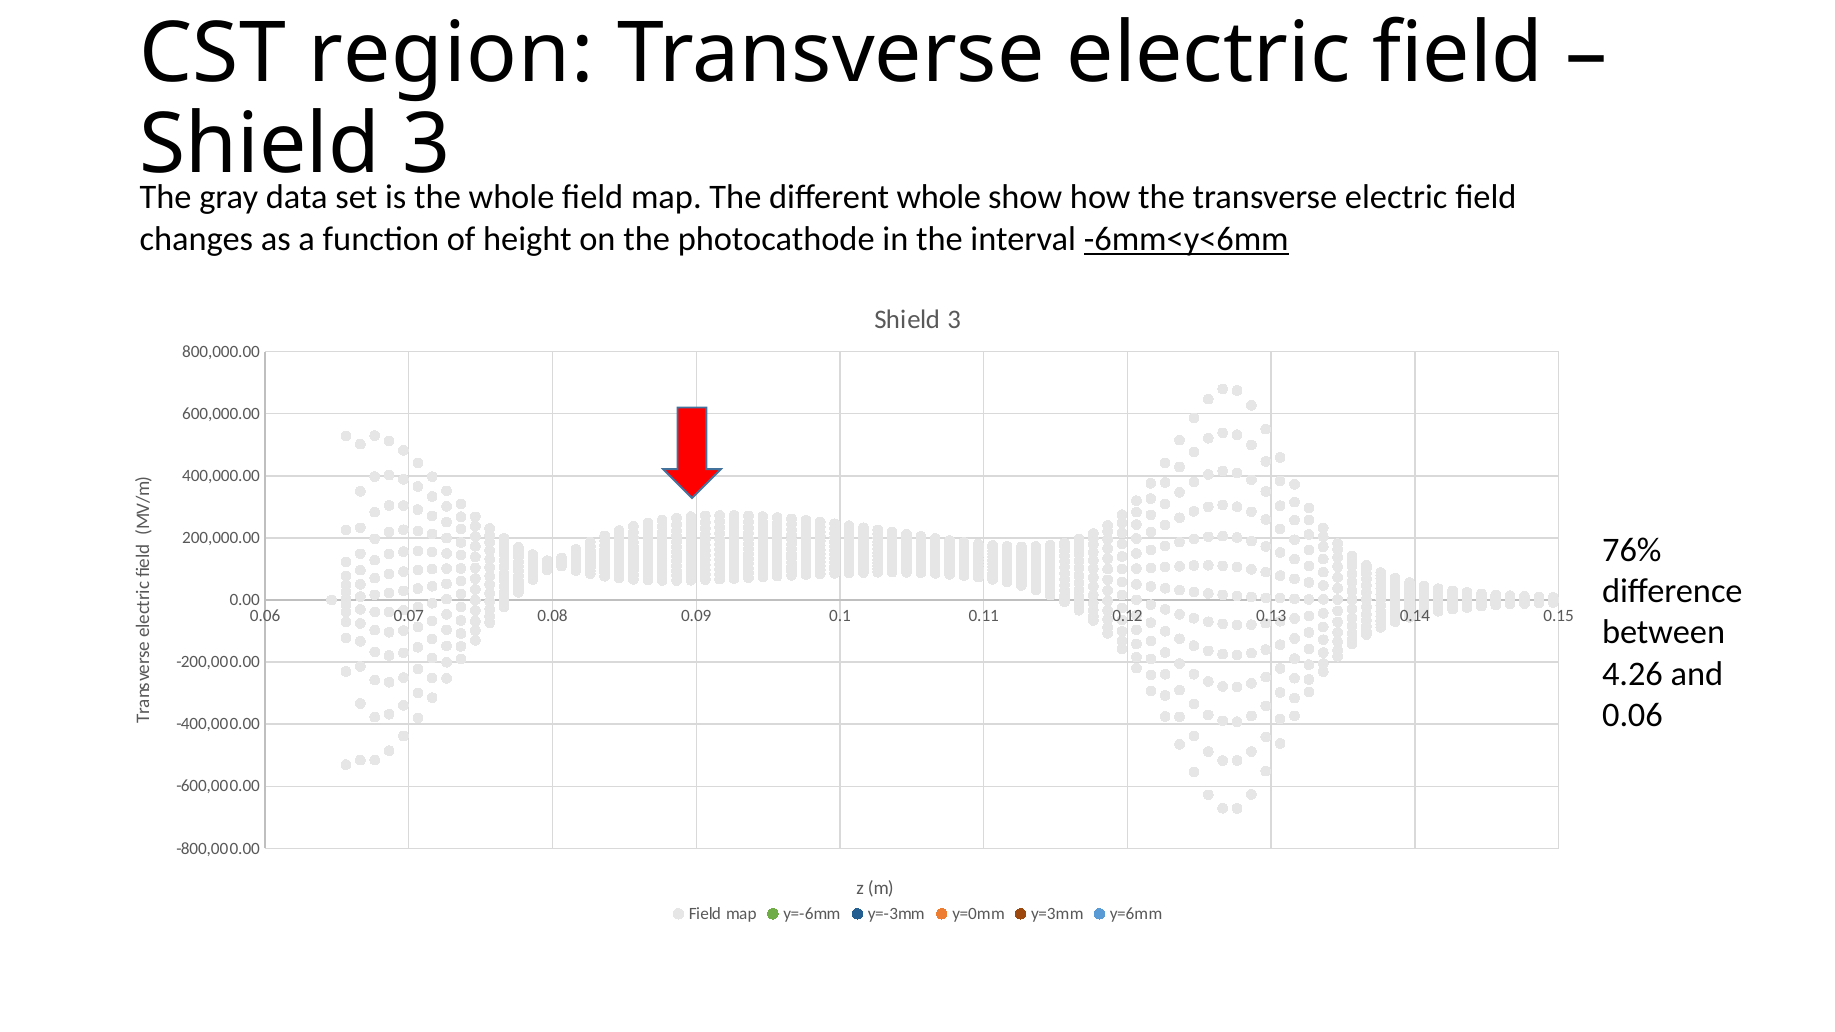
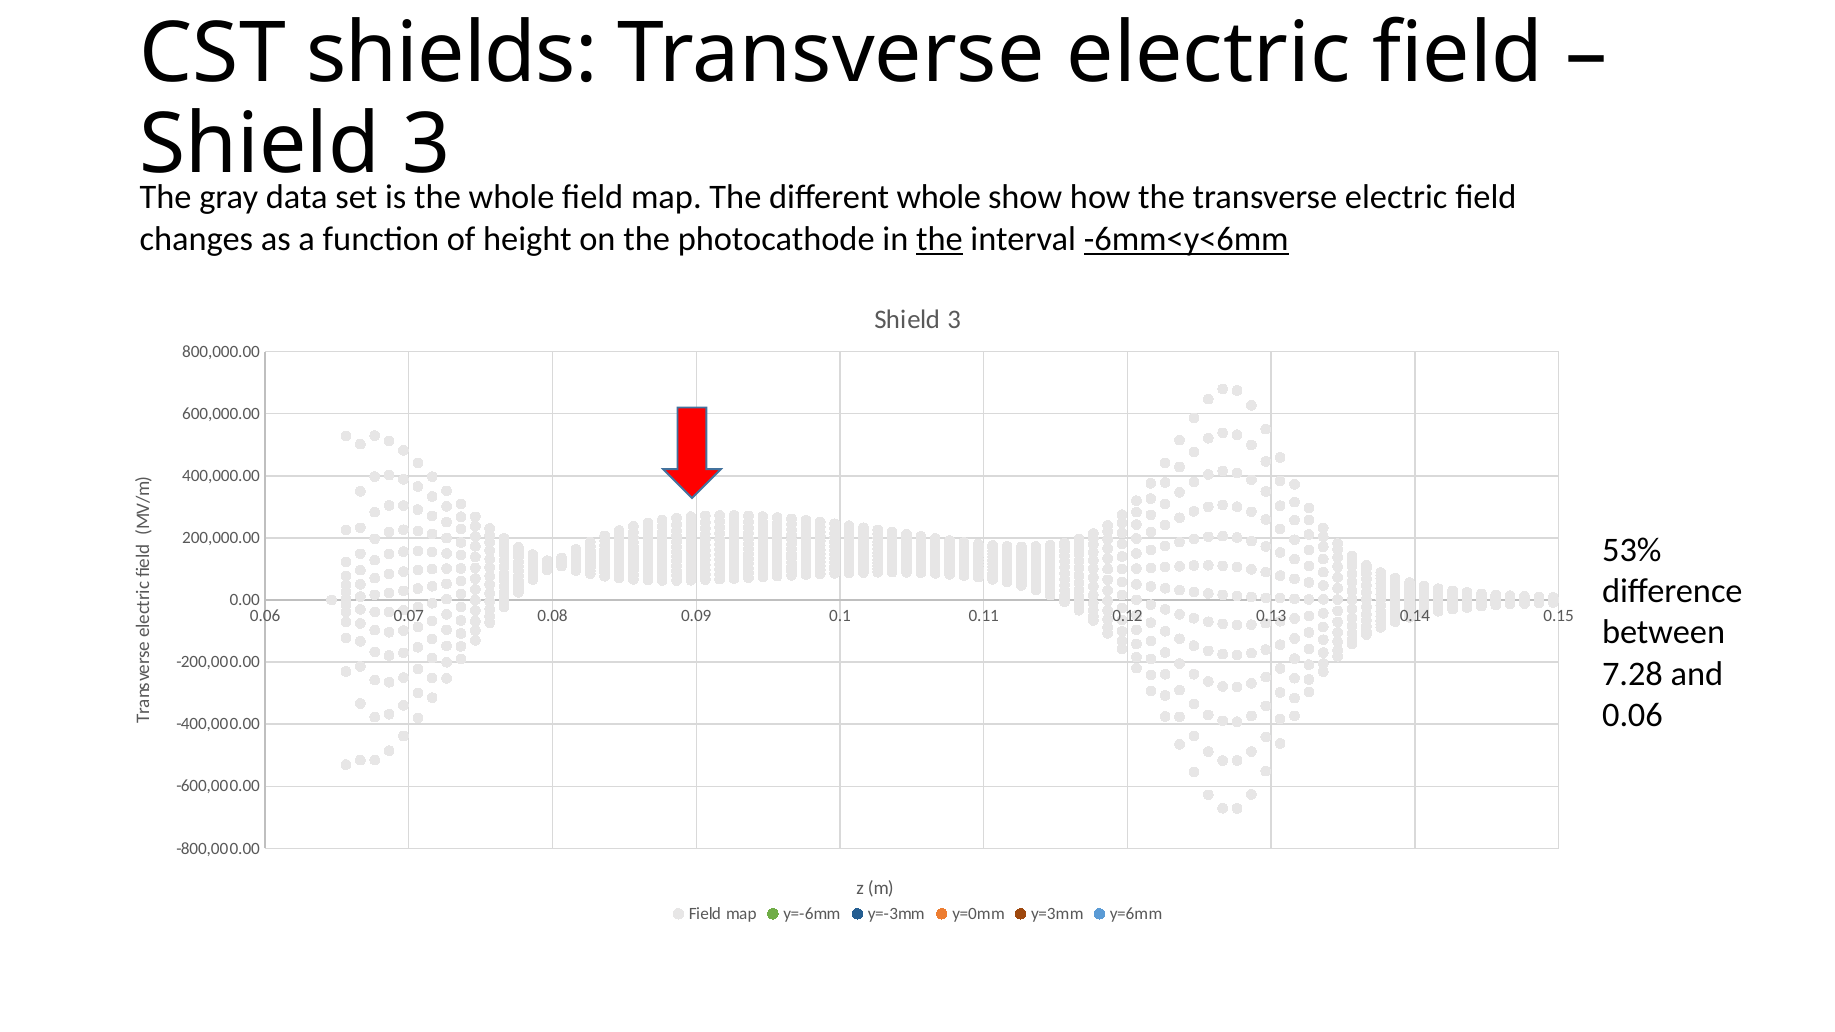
region: region -> shields
the at (939, 239) underline: none -> present
76%: 76% -> 53%
4.26: 4.26 -> 7.28
